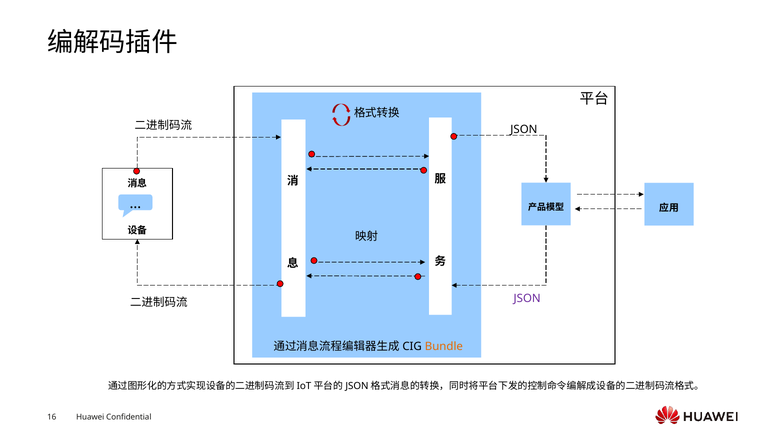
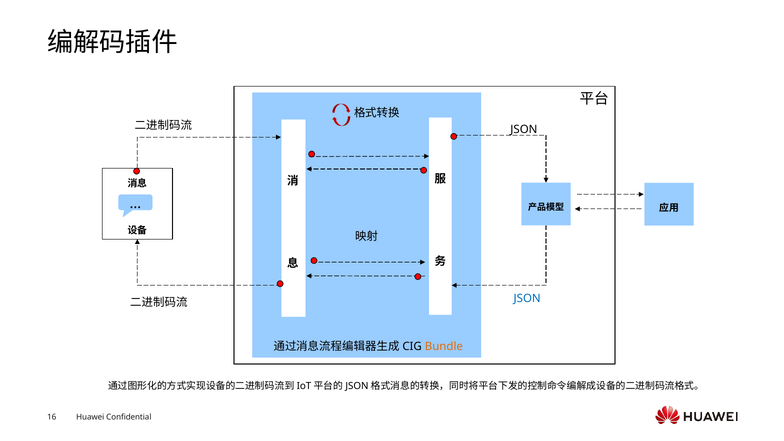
JSON at (527, 298) colour: purple -> blue
